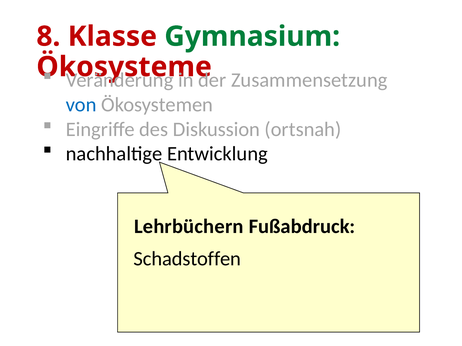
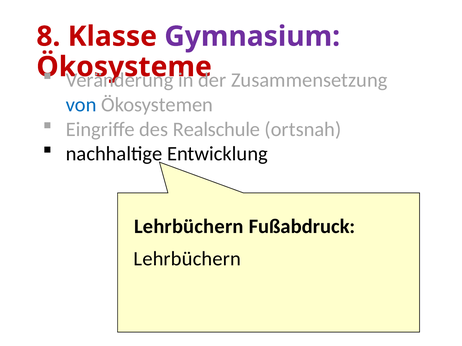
Gymnasium colour: green -> purple
Diskussion: Diskussion -> Realschule
Schadstoffen at (187, 259): Schadstoffen -> Lehrbüchern
